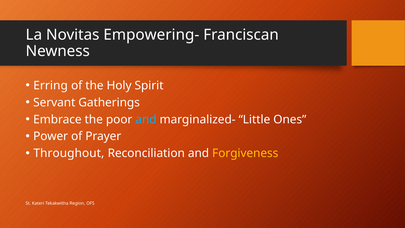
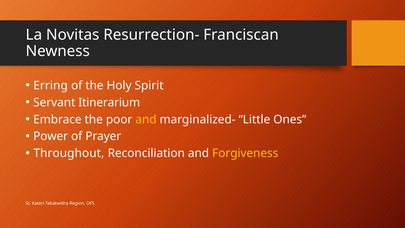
Empowering-: Empowering- -> Resurrection-
Gatherings: Gatherings -> Itinerarium
and at (146, 119) colour: light blue -> yellow
